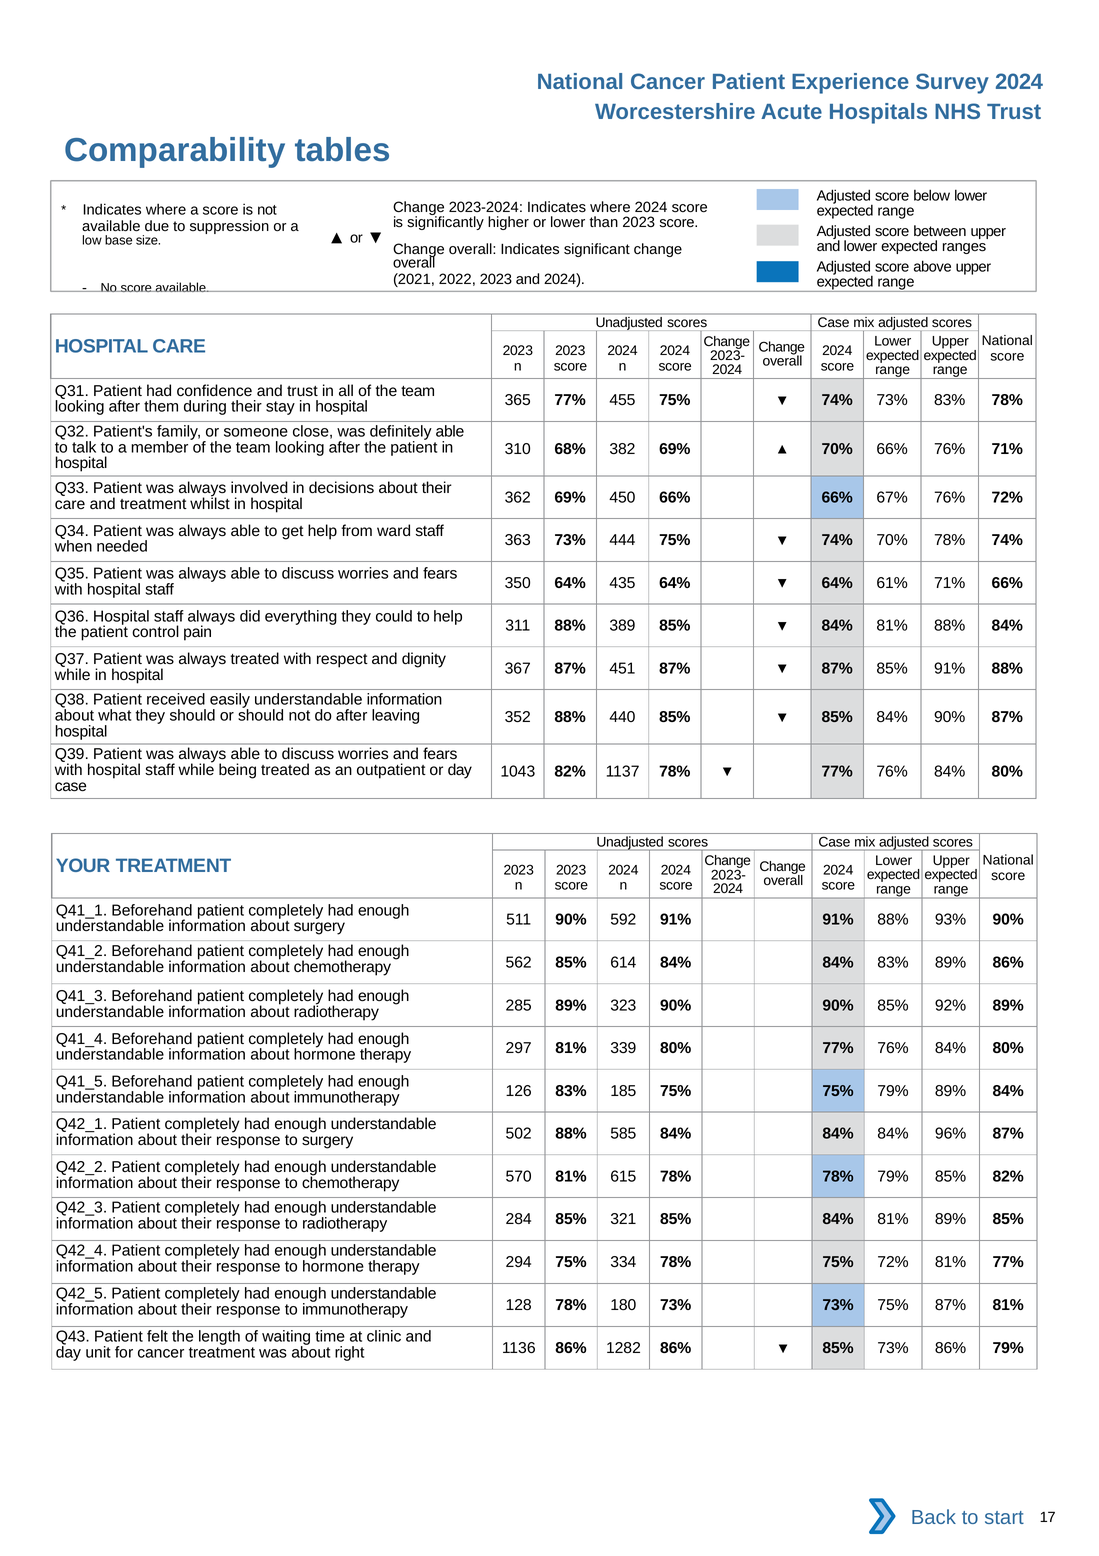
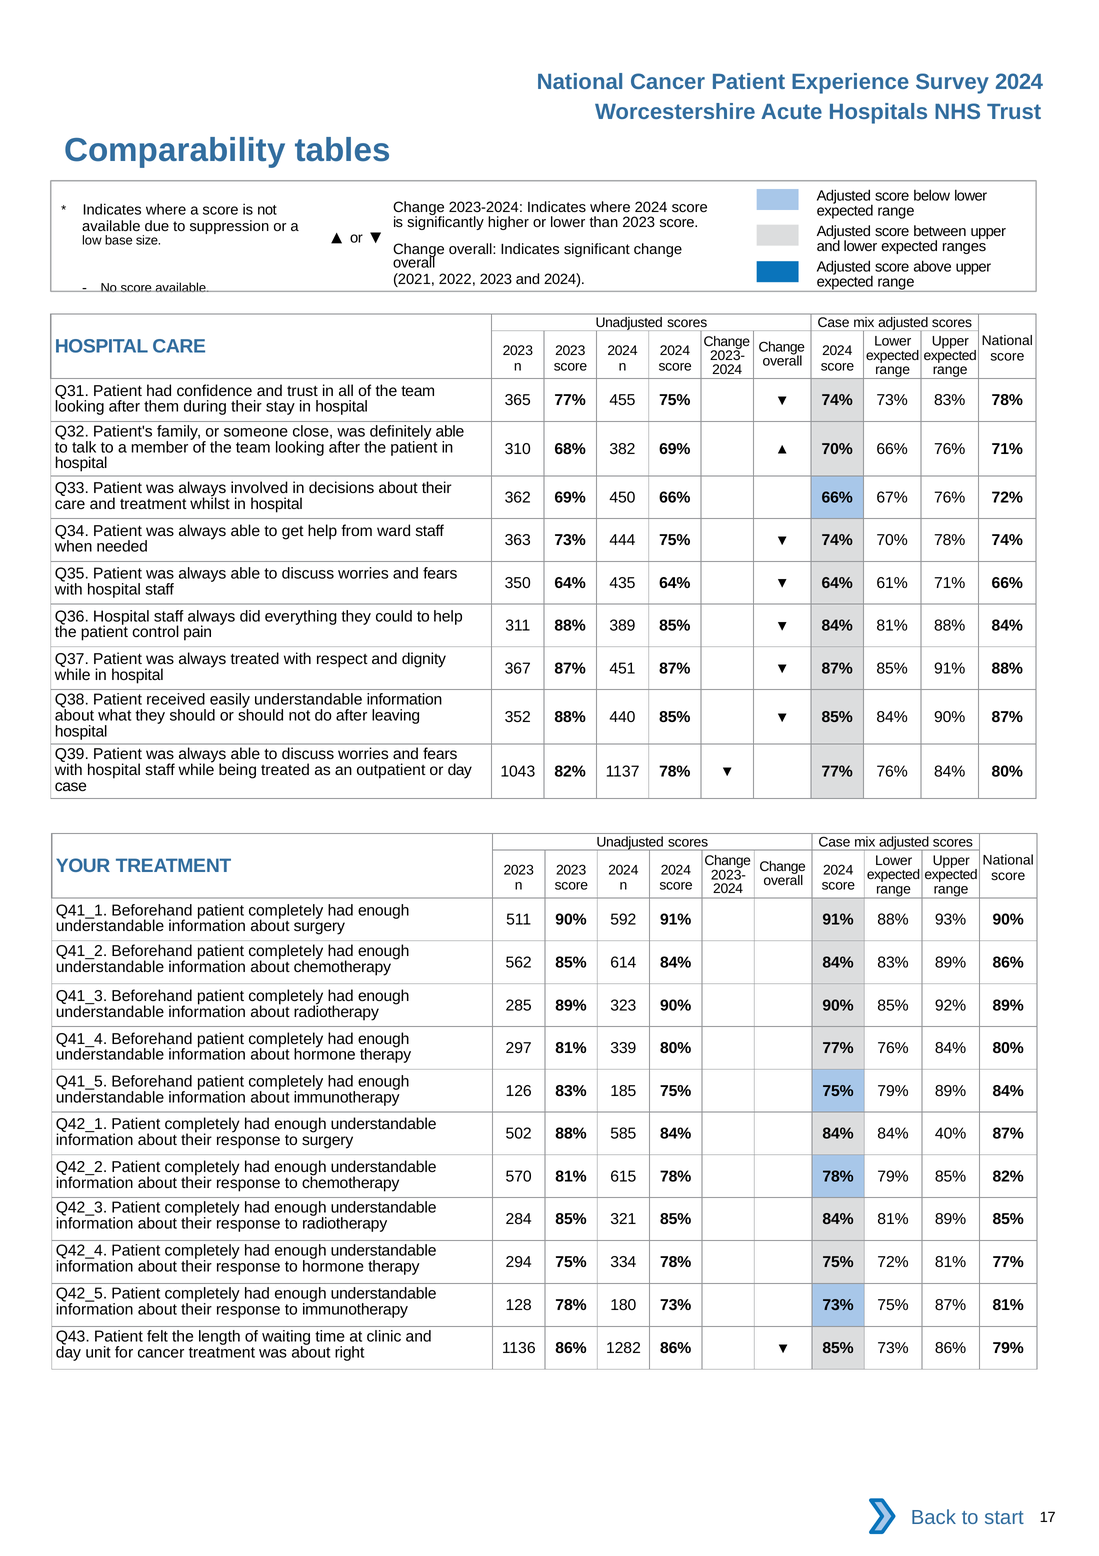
96%: 96% -> 40%
